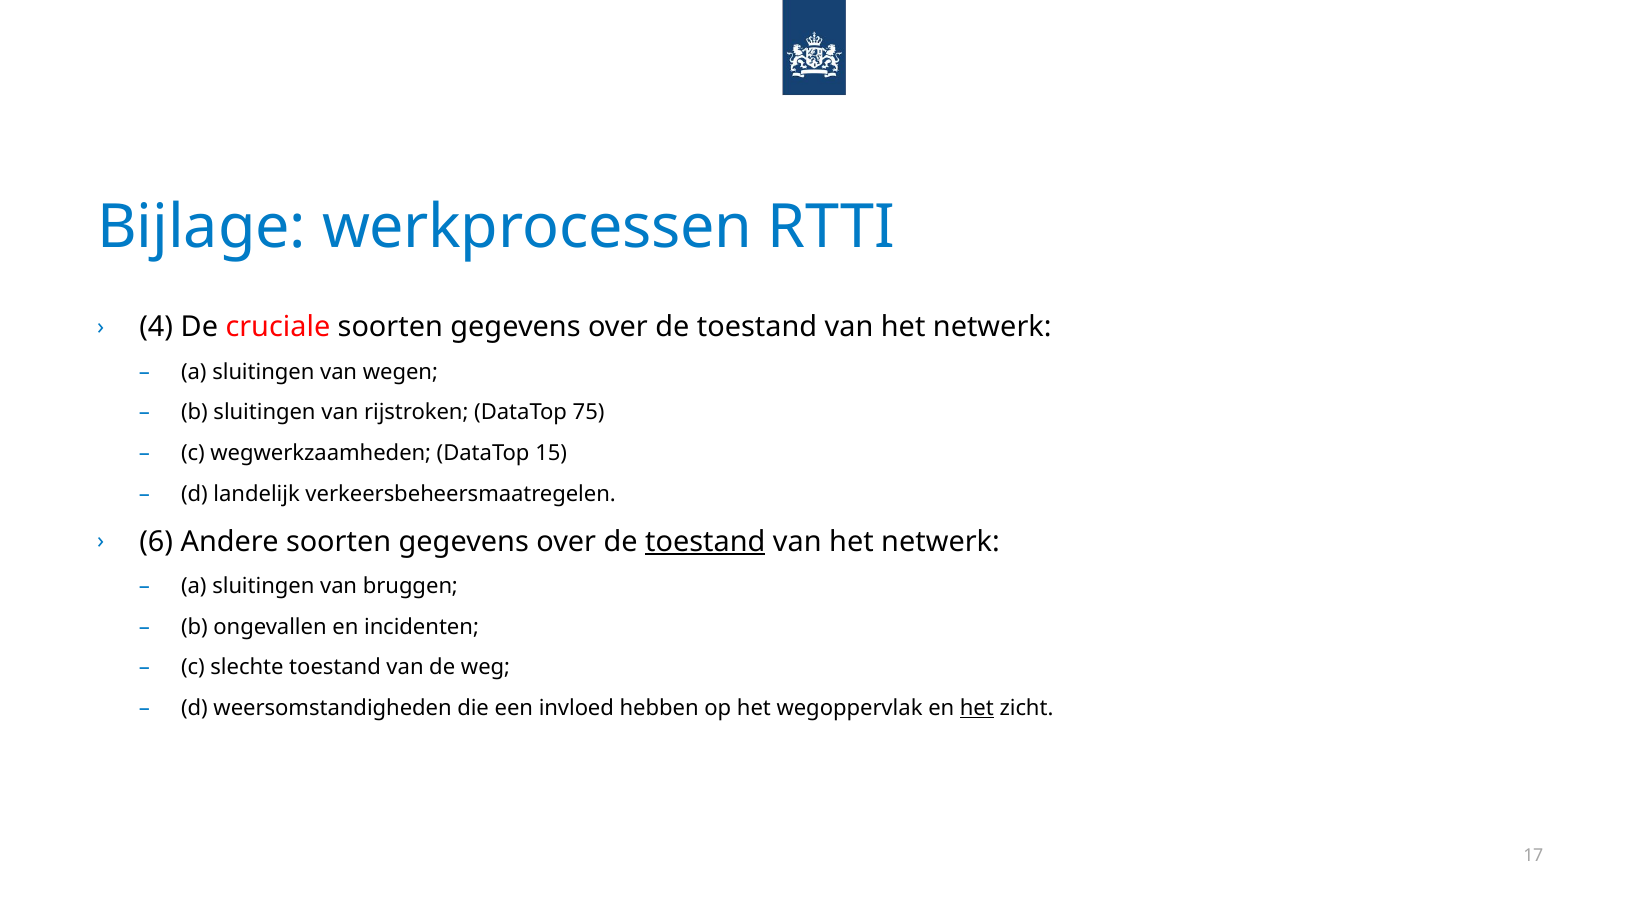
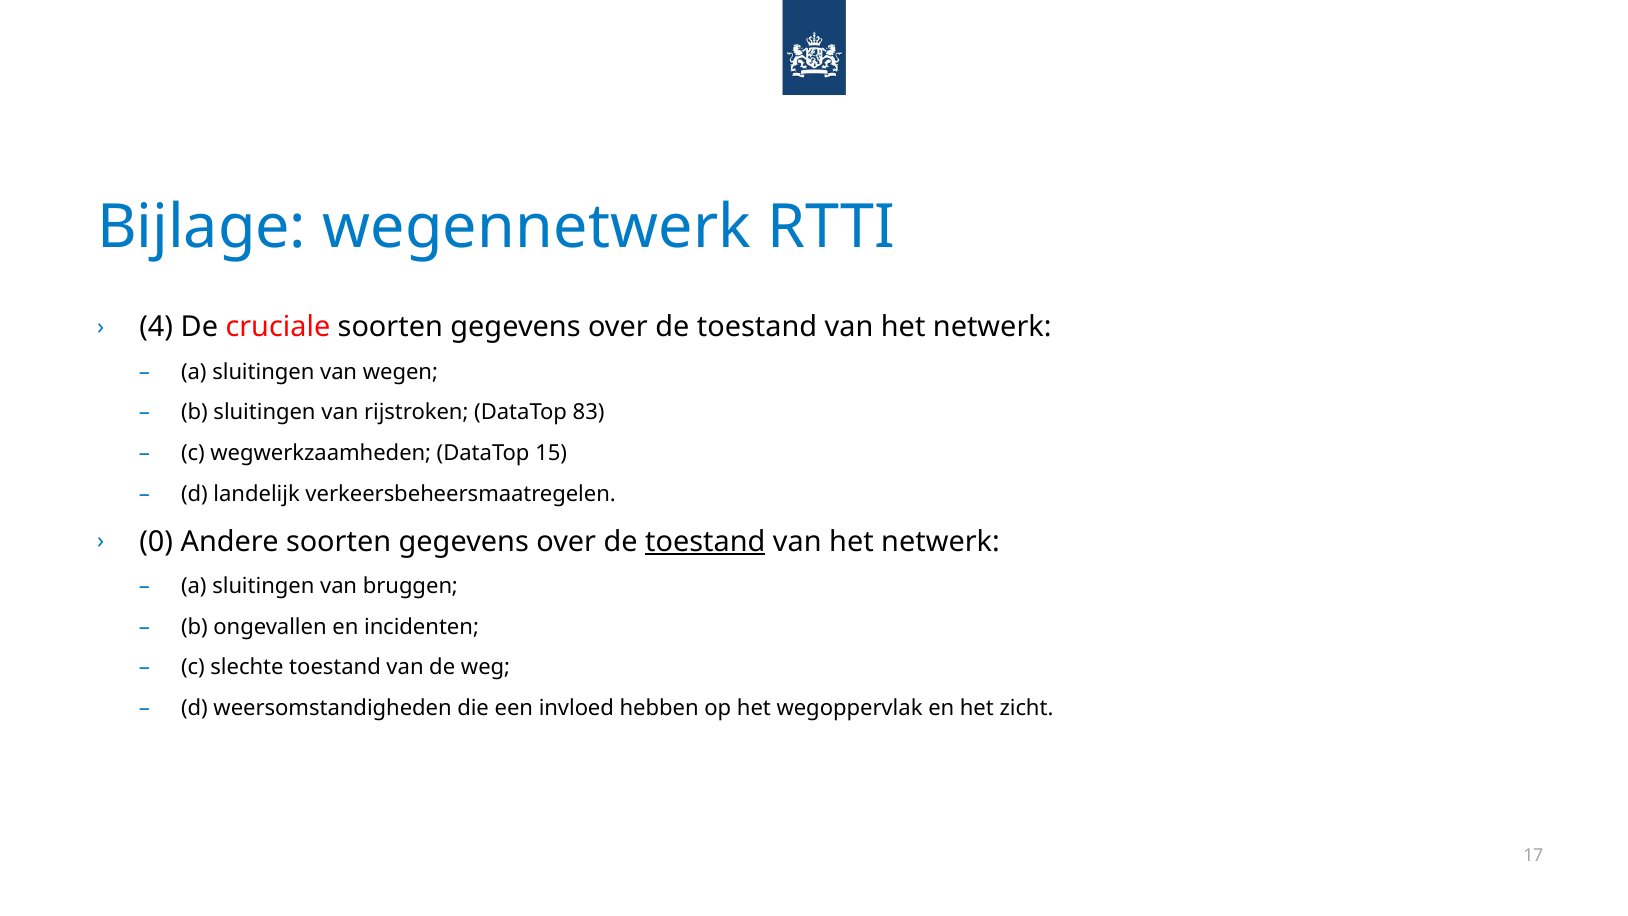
werkprocessen: werkprocessen -> wegennetwerk
75: 75 -> 83
6: 6 -> 0
het at (977, 708) underline: present -> none
